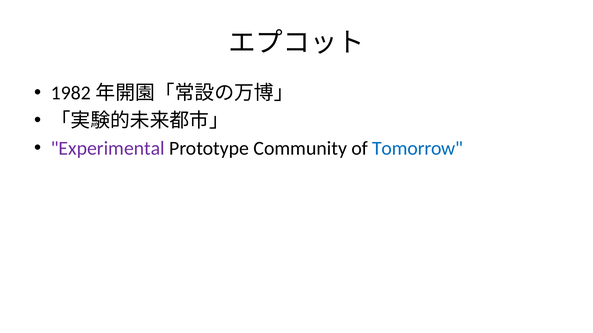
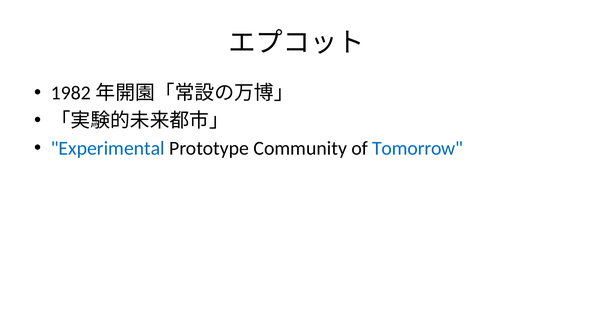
Experimental colour: purple -> blue
